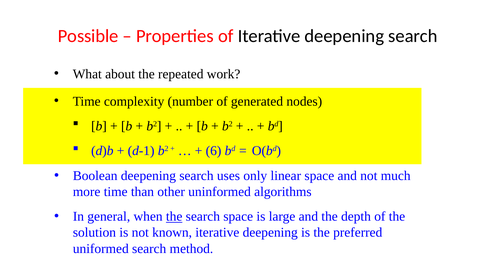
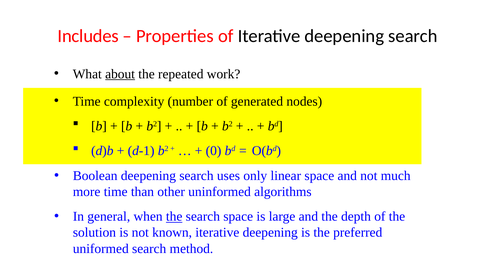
Possible: Possible -> Includes
about underline: none -> present
6: 6 -> 0
